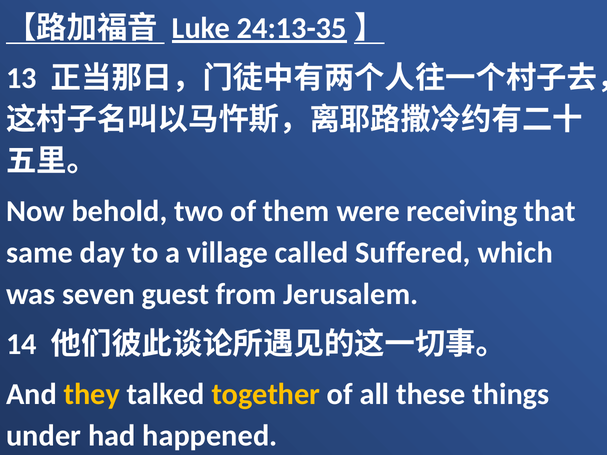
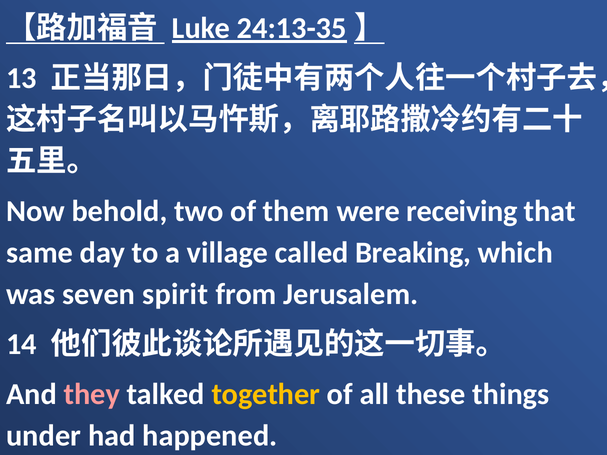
Suffered: Suffered -> Breaking
guest: guest -> spirit
they colour: yellow -> pink
